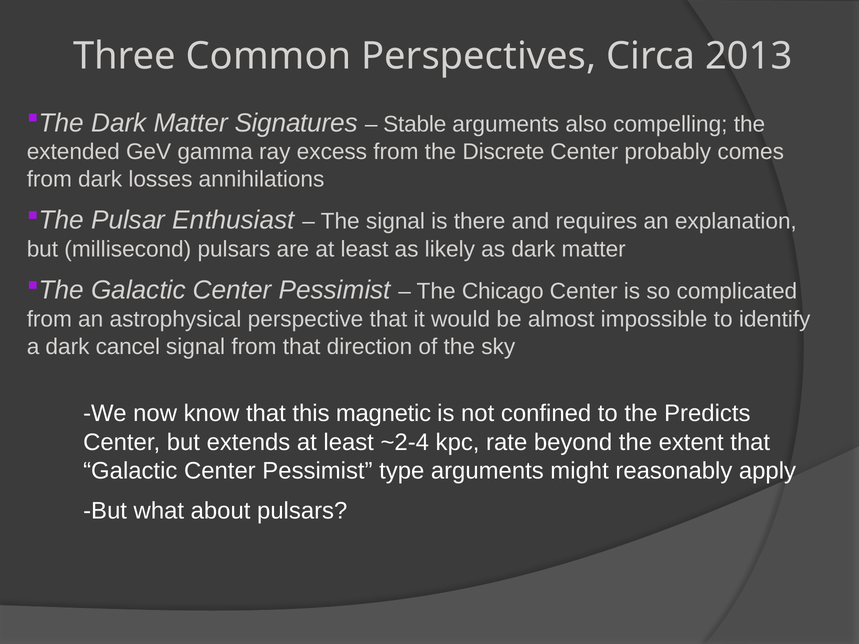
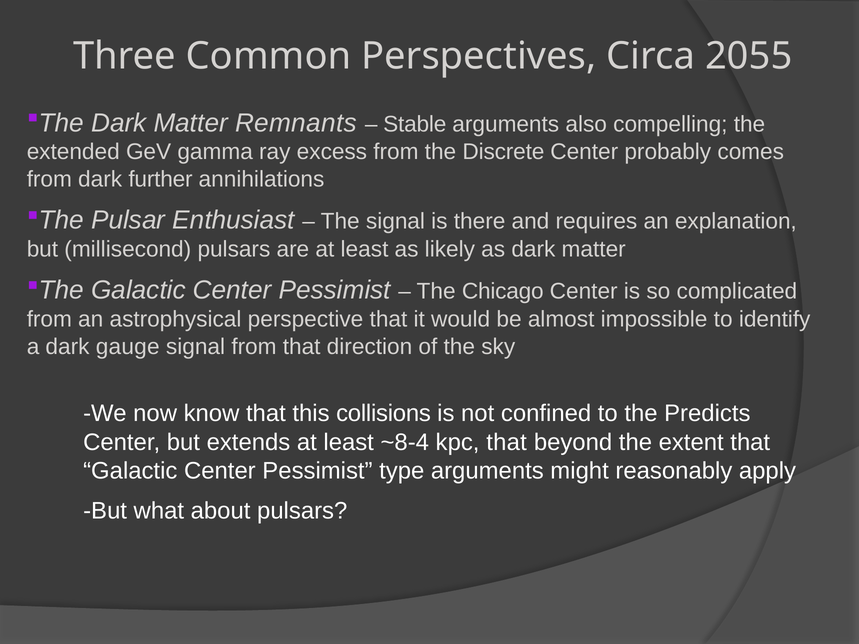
2013: 2013 -> 2055
Signatures: Signatures -> Remnants
losses: losses -> further
cancel: cancel -> gauge
magnetic: magnetic -> collisions
~2-4: ~2-4 -> ~8-4
kpc rate: rate -> that
